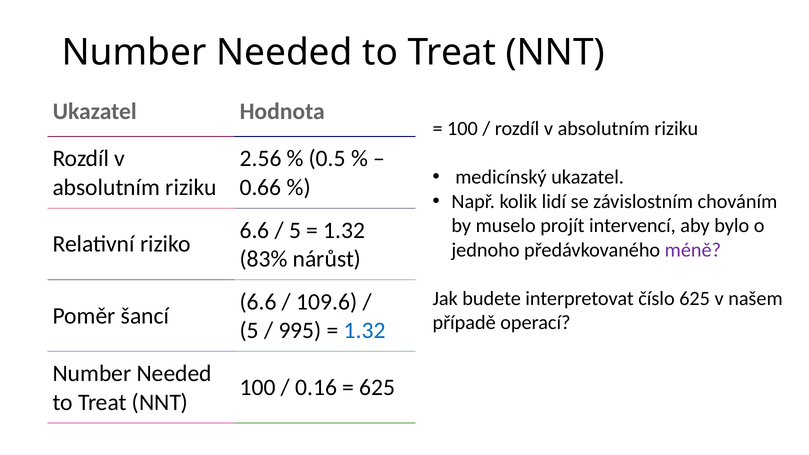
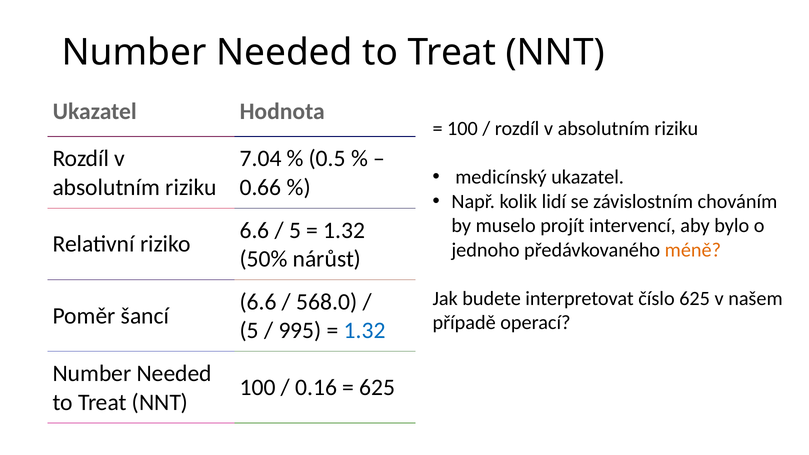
2.56: 2.56 -> 7.04
méně colour: purple -> orange
83%: 83% -> 50%
109.6: 109.6 -> 568.0
